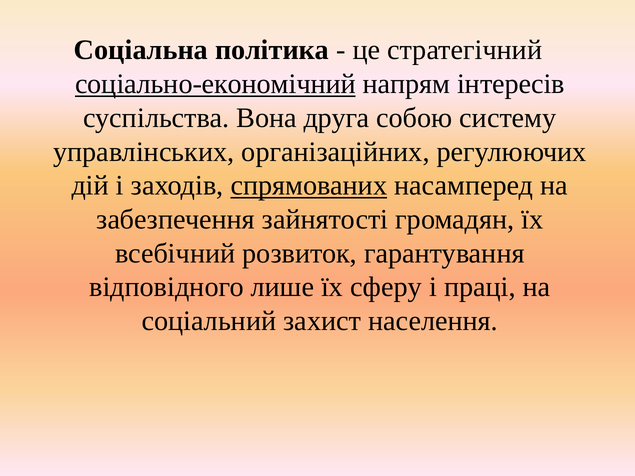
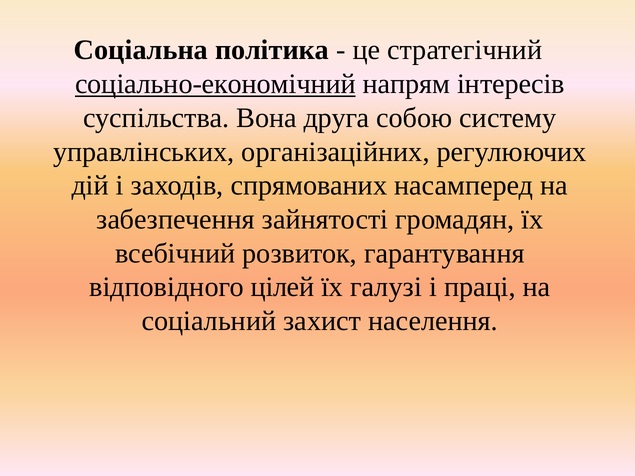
спрямованих underline: present -> none
лише: лише -> цілей
сферу: сферу -> галузі
